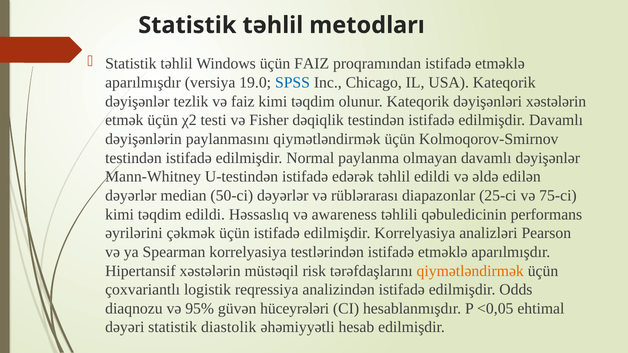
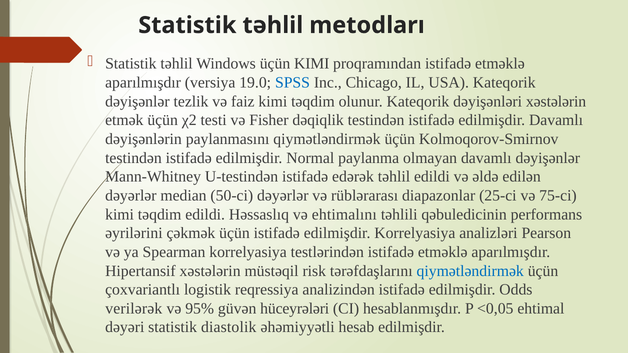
üçün FAIZ: FAIZ -> KIMI
awareness: awareness -> ehtimalını
qiymətləndirmək at (470, 271) colour: orange -> blue
diaqnozu: diaqnozu -> verilərək
